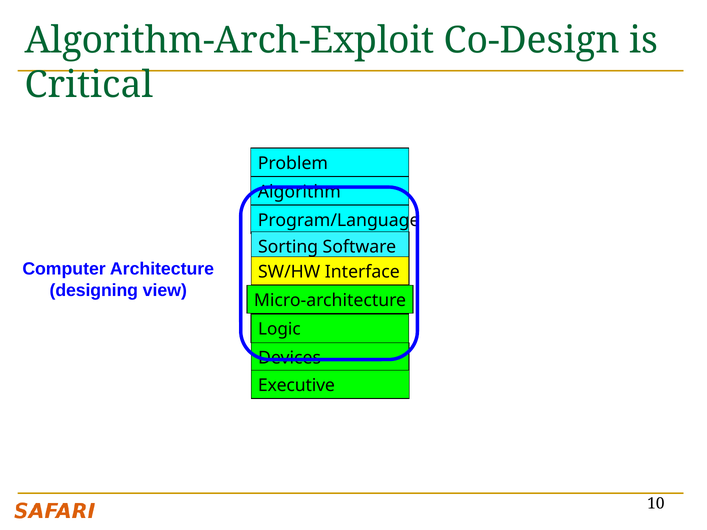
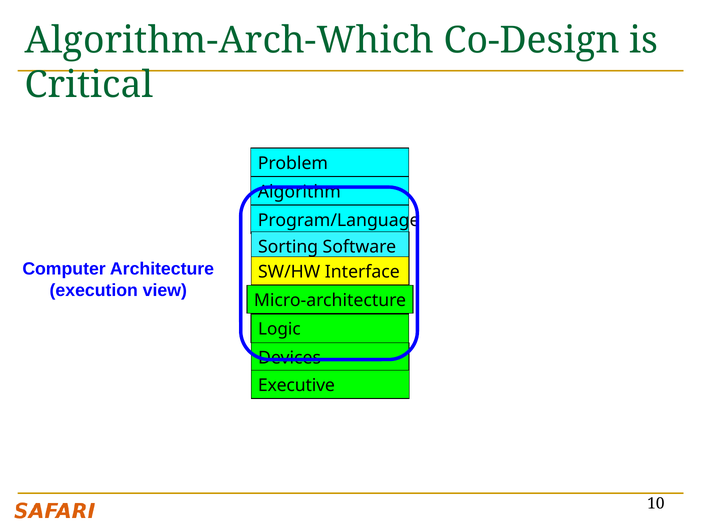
Algorithm-Arch-Exploit: Algorithm-Arch-Exploit -> Algorithm-Arch-Which
designing: designing -> execution
